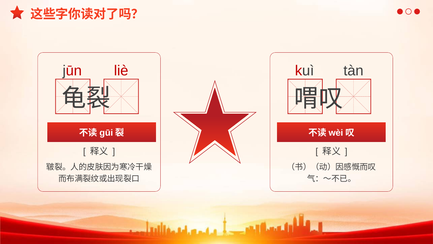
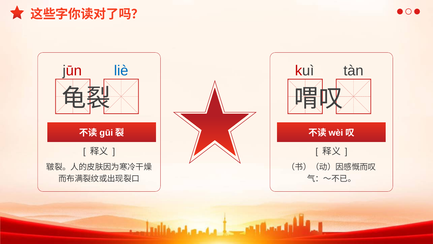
liè colour: red -> blue
